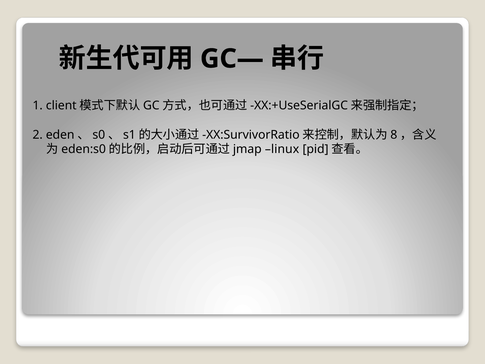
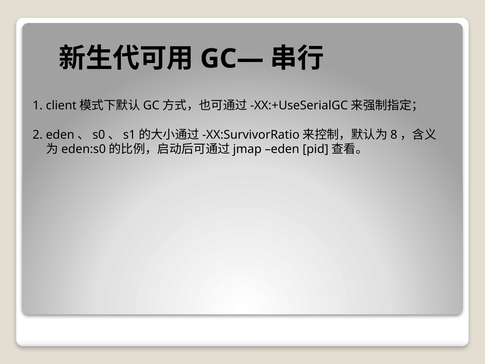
linux: linux -> eden
